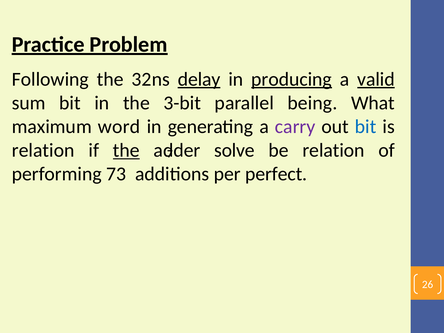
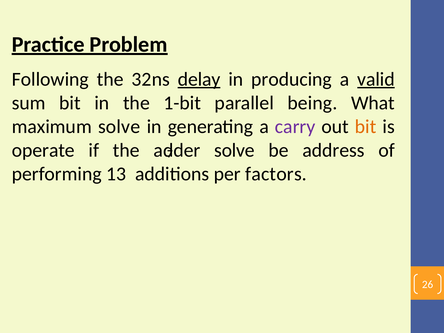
producing underline: present -> none
3-bit: 3-bit -> 1-bit
maximum word: word -> solve
bit at (366, 127) colour: blue -> orange
relation at (43, 150): relation -> operate
the at (126, 150) underline: present -> none
be relation: relation -> address
73: 73 -> 13
perfect: perfect -> factors
